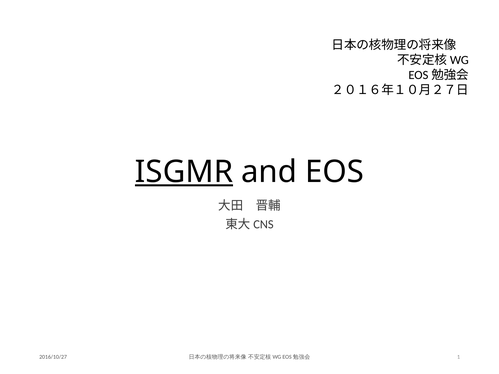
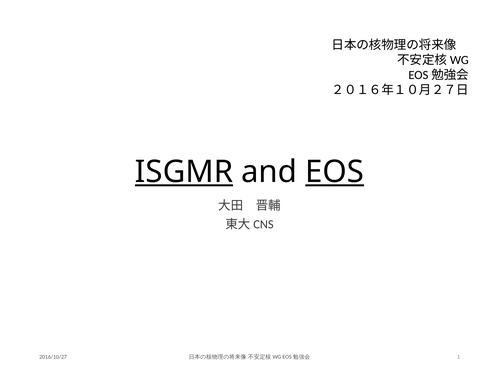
EOS underline: none -> present
